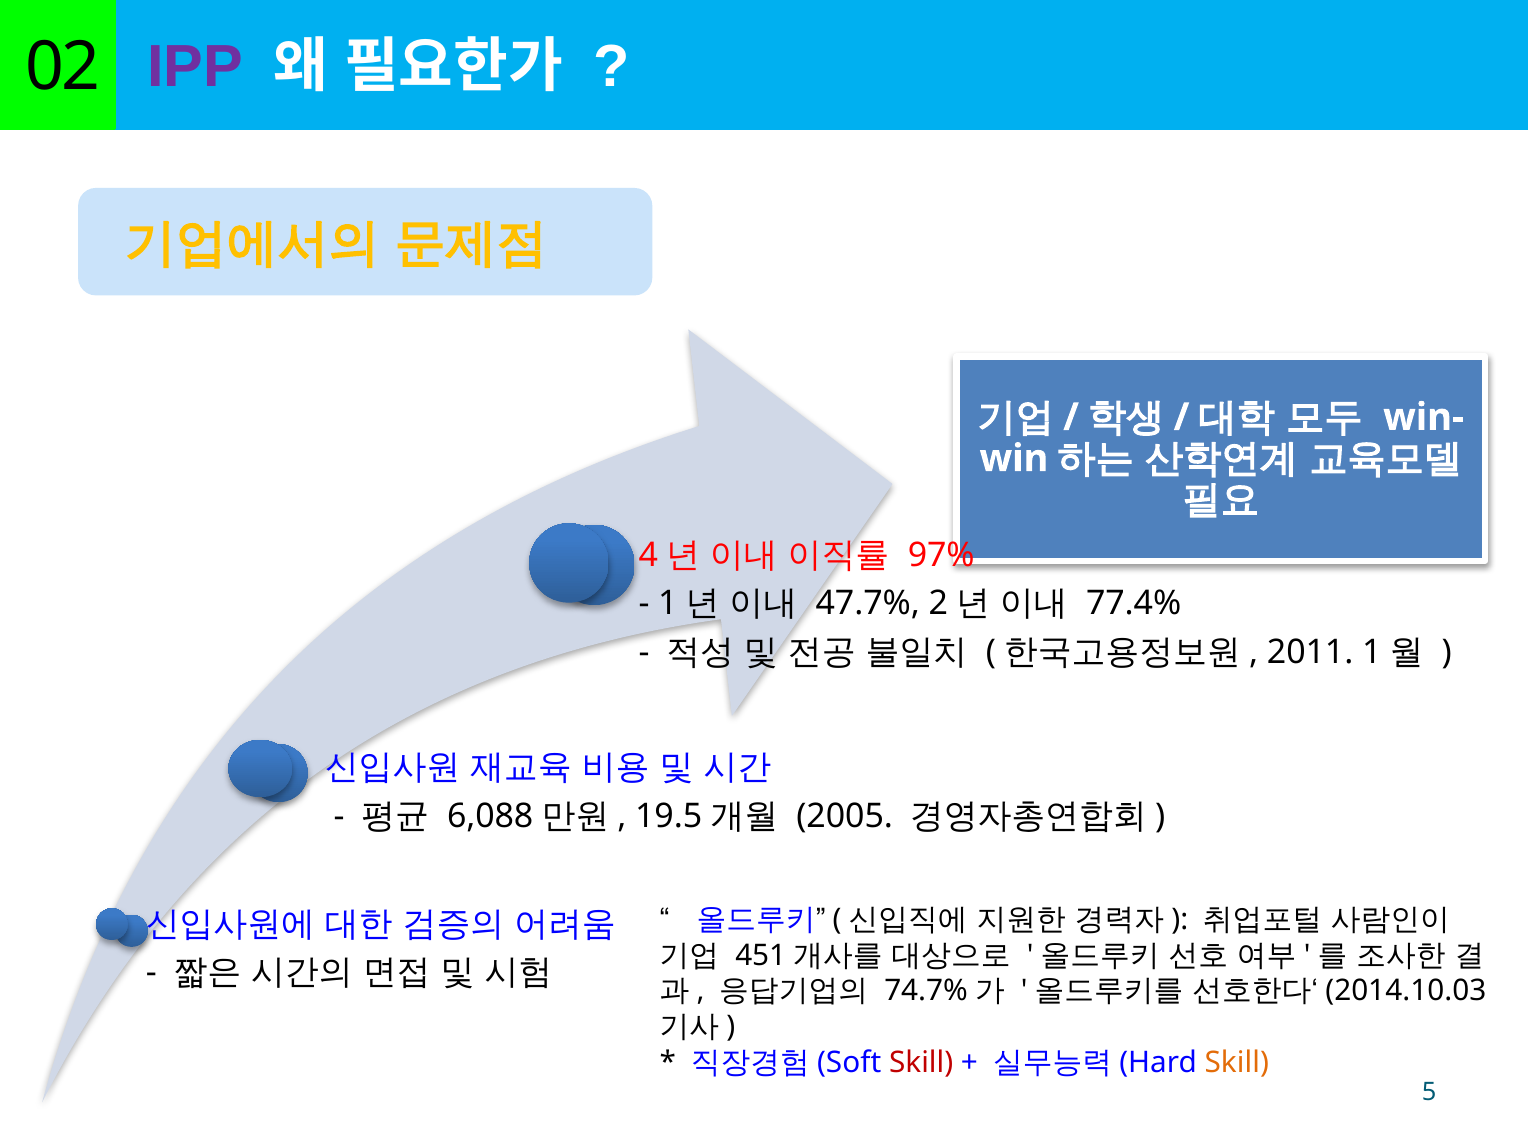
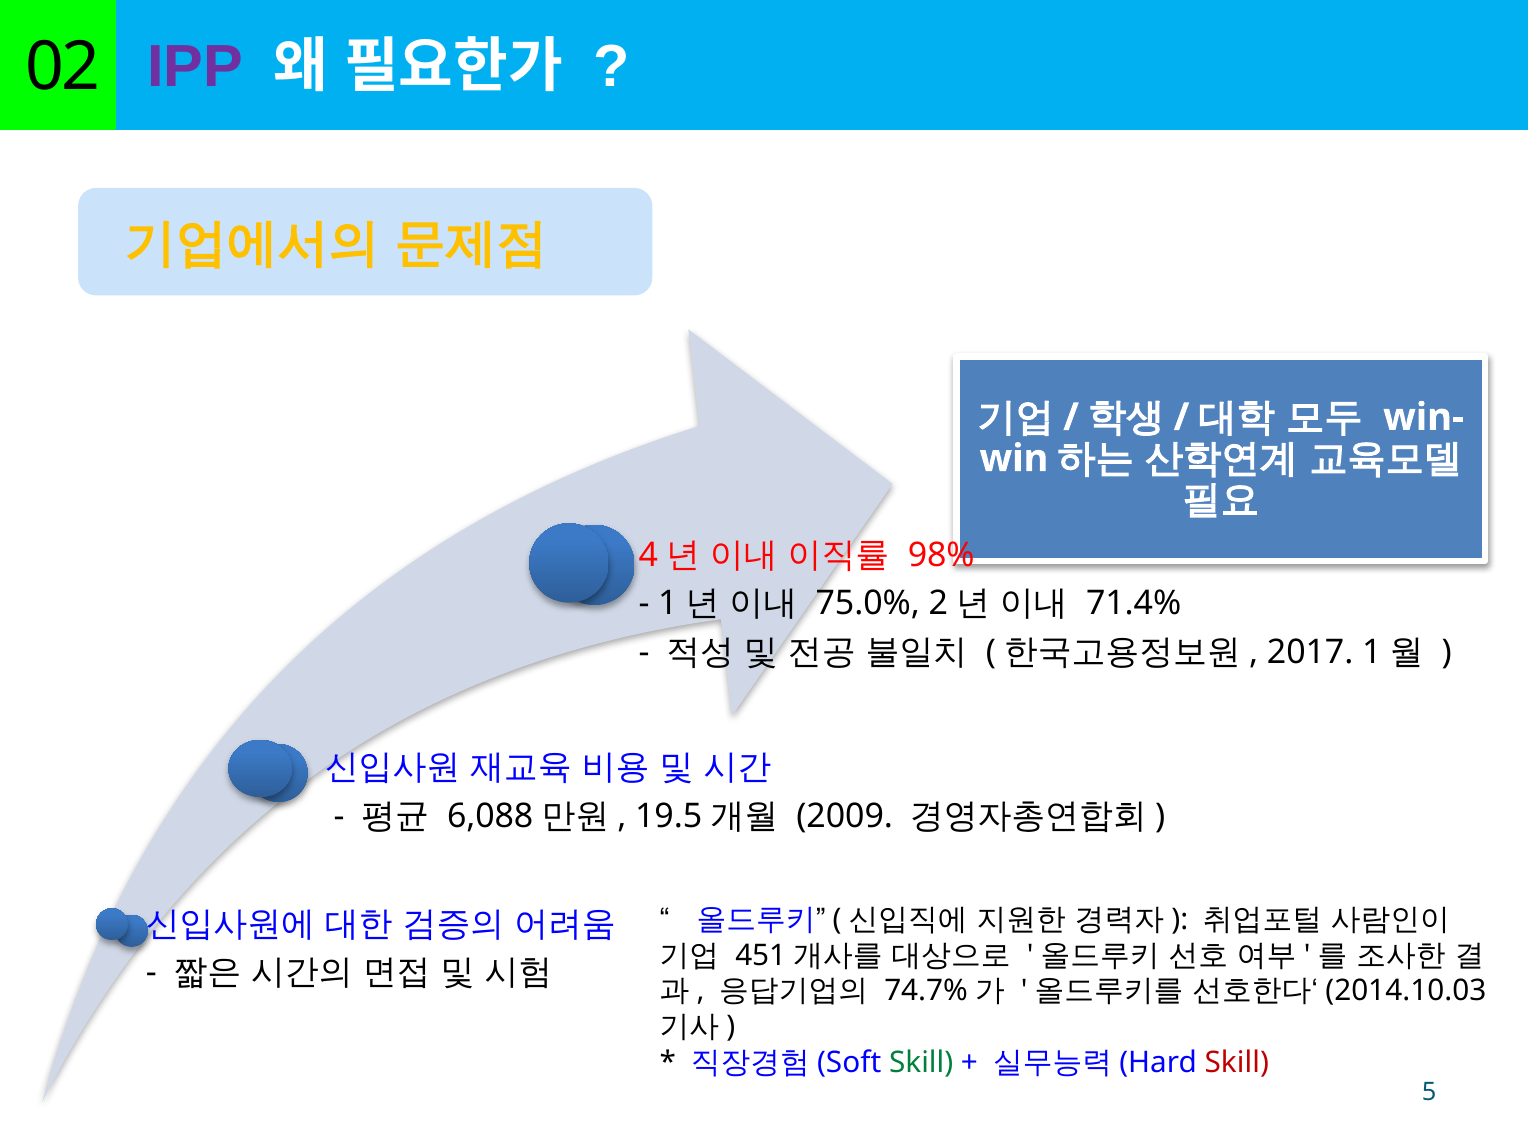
97%: 97% -> 98%
47.7%: 47.7% -> 75.0%
77.4%: 77.4% -> 71.4%
2011: 2011 -> 2017
2005: 2005 -> 2009
Skill at (921, 1062) colour: red -> green
Skill at (1237, 1062) colour: orange -> red
